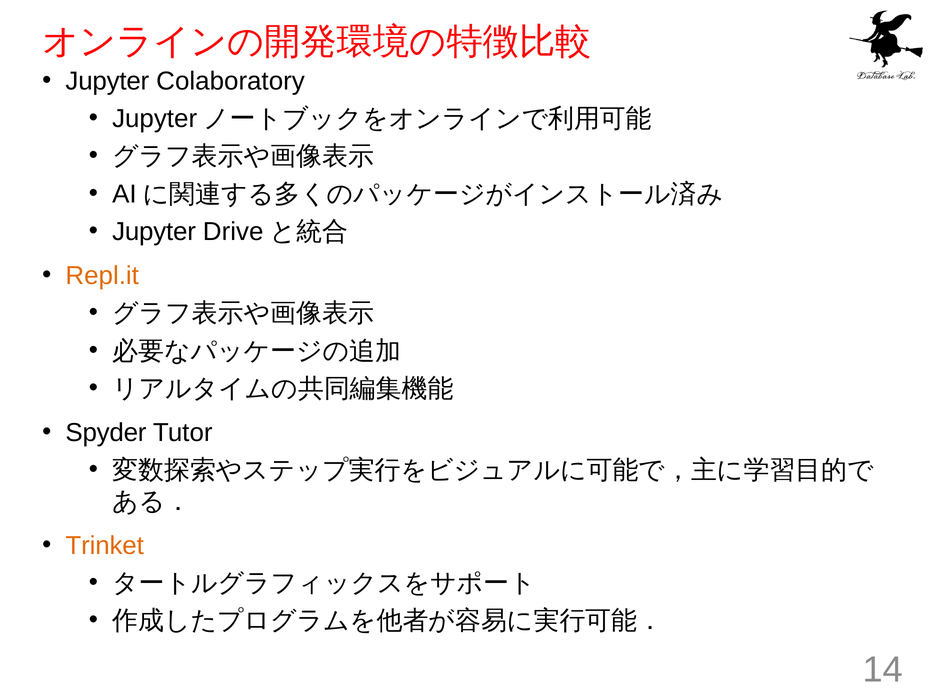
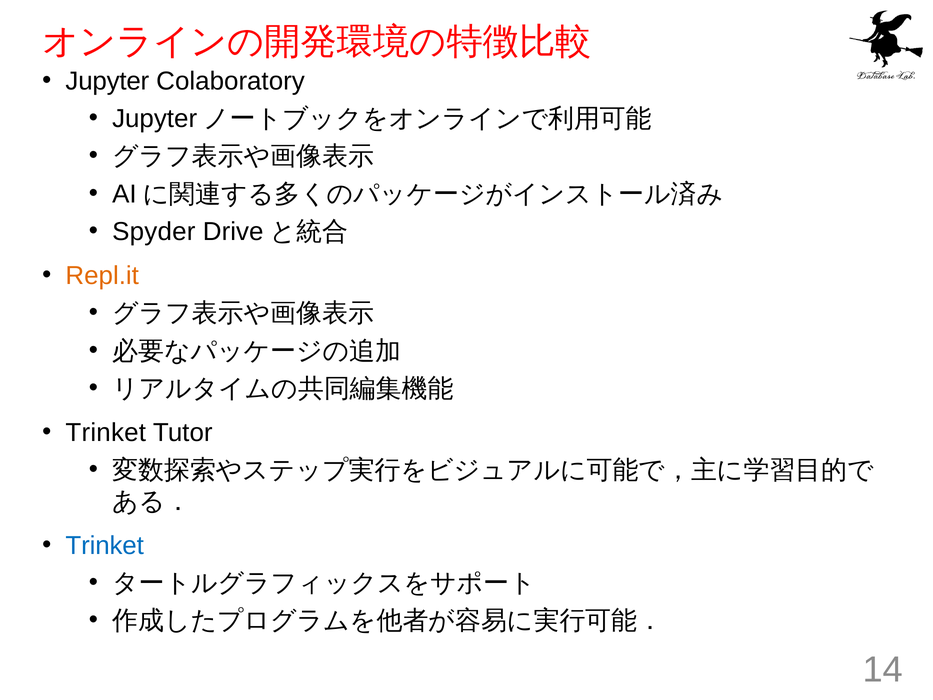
Jupyter at (154, 231): Jupyter -> Spyder
Spyder at (106, 433): Spyder -> Trinket
Trinket at (105, 545) colour: orange -> blue
